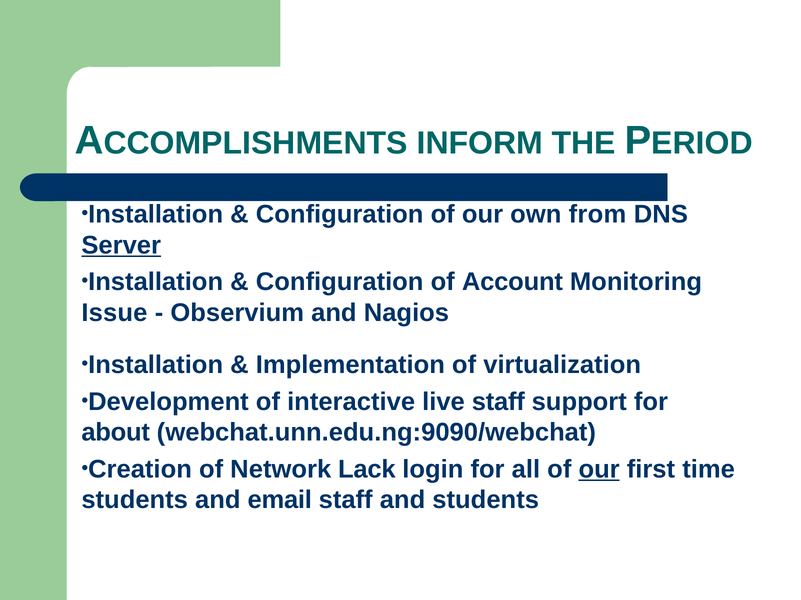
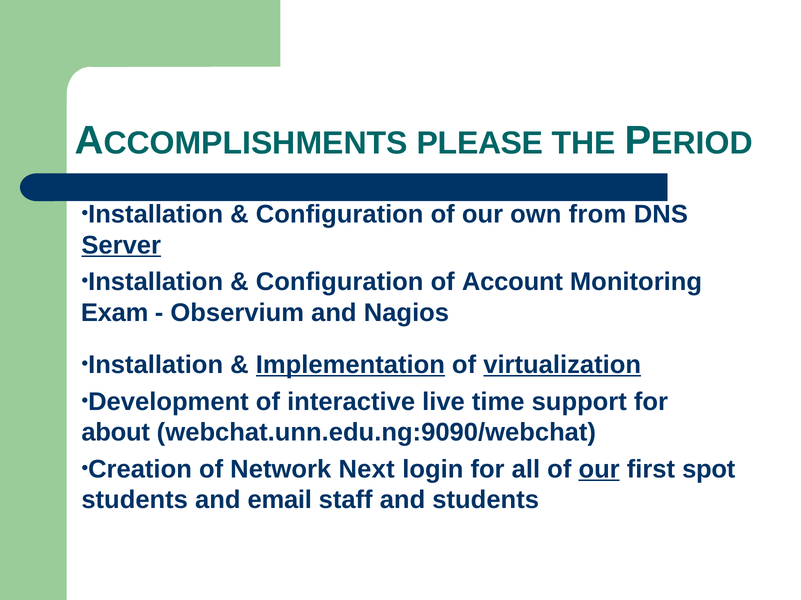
INFORM: INFORM -> PLEASE
Issue: Issue -> Exam
Implementation underline: none -> present
virtualization underline: none -> present
live staff: staff -> time
Lack: Lack -> Next
time: time -> spot
